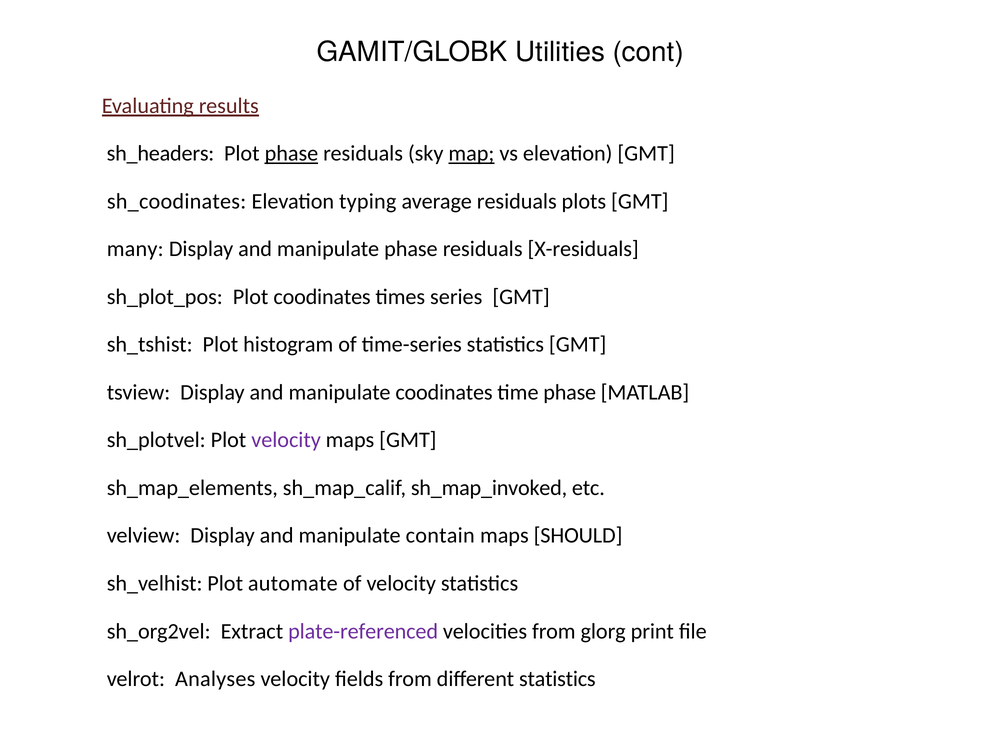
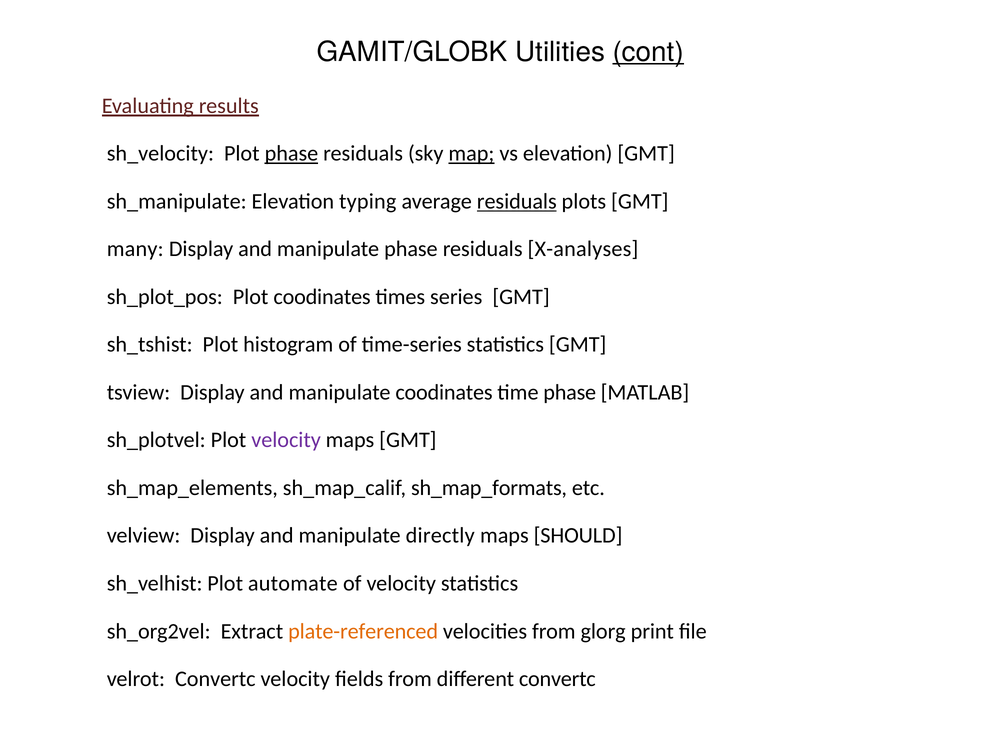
cont underline: none -> present
sh_headers: sh_headers -> sh_velocity
sh_coodinates: sh_coodinates -> sh_manipulate
residuals at (517, 202) underline: none -> present
X-residuals: X-residuals -> X-analyses
sh_map_invoked: sh_map_invoked -> sh_map_formats
contain: contain -> directly
plate-referenced colour: purple -> orange
velrot Analyses: Analyses -> Convertc
different statistics: statistics -> convertc
